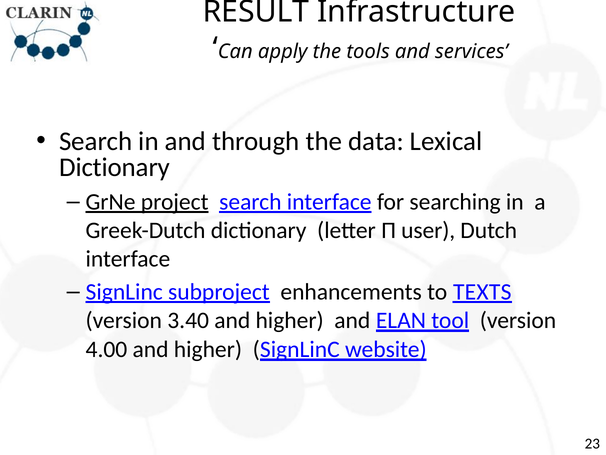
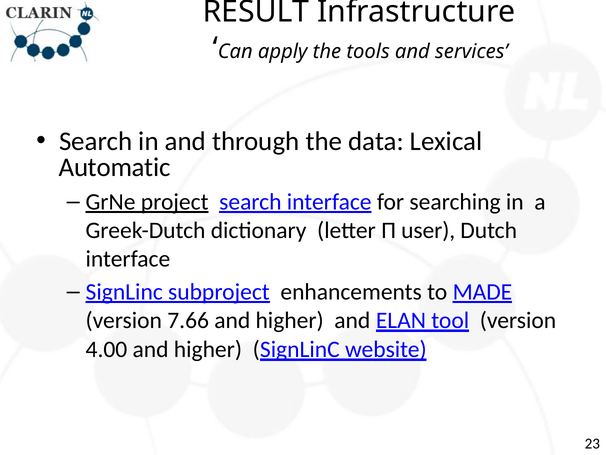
Dictionary at (115, 167): Dictionary -> Automatic
TEXTS: TEXTS -> MADE
3.40: 3.40 -> 7.66
